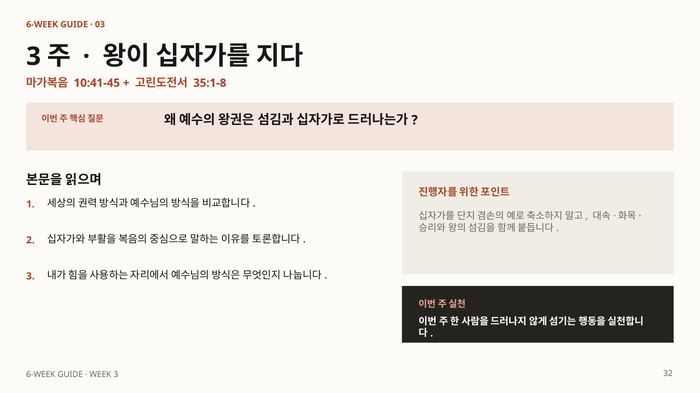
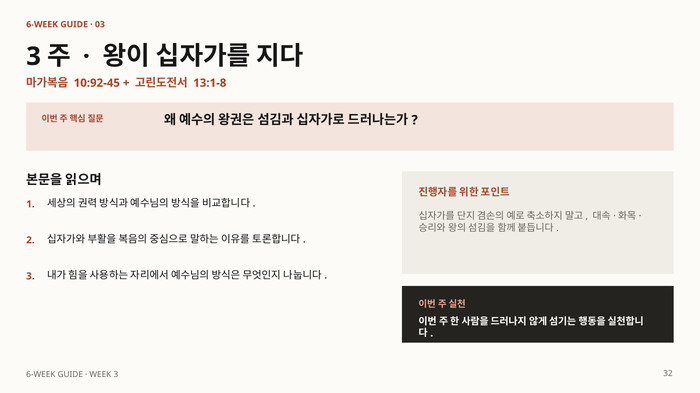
10:41-45: 10:41-45 -> 10:92-45
35:1-8: 35:1-8 -> 13:1-8
